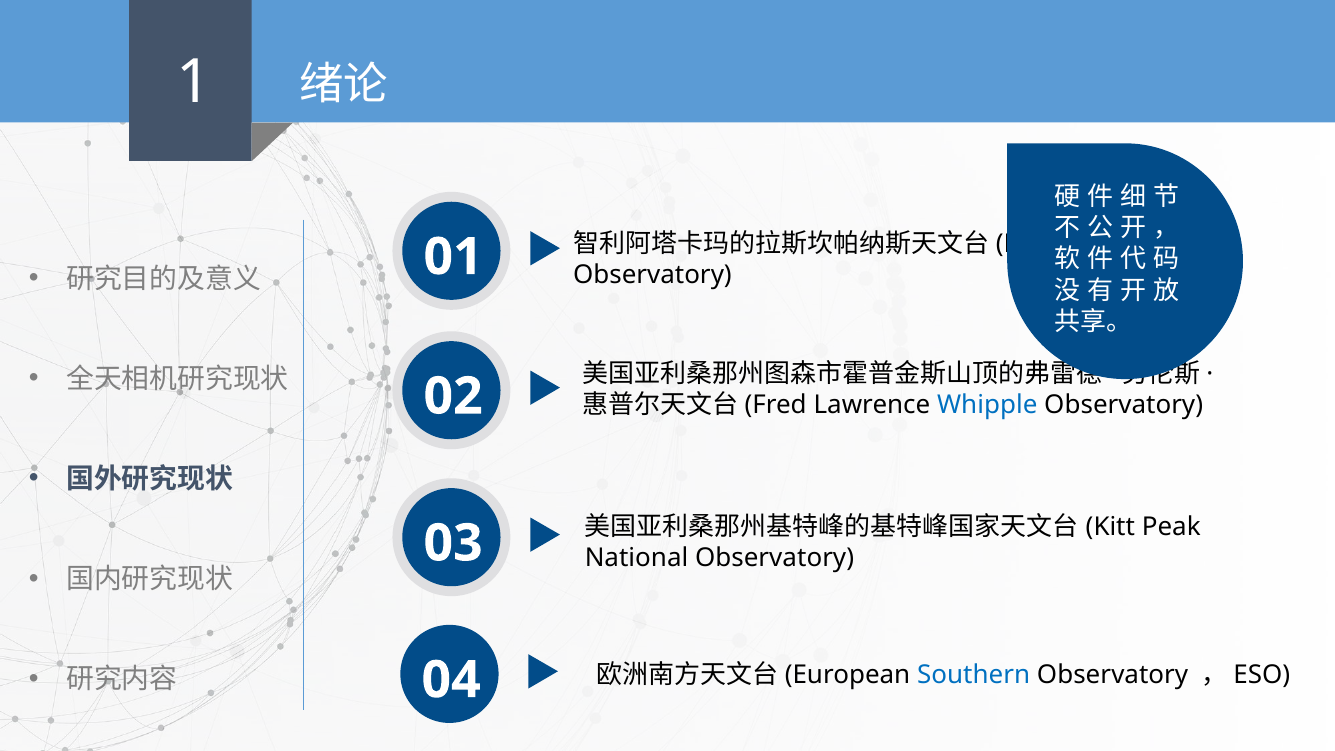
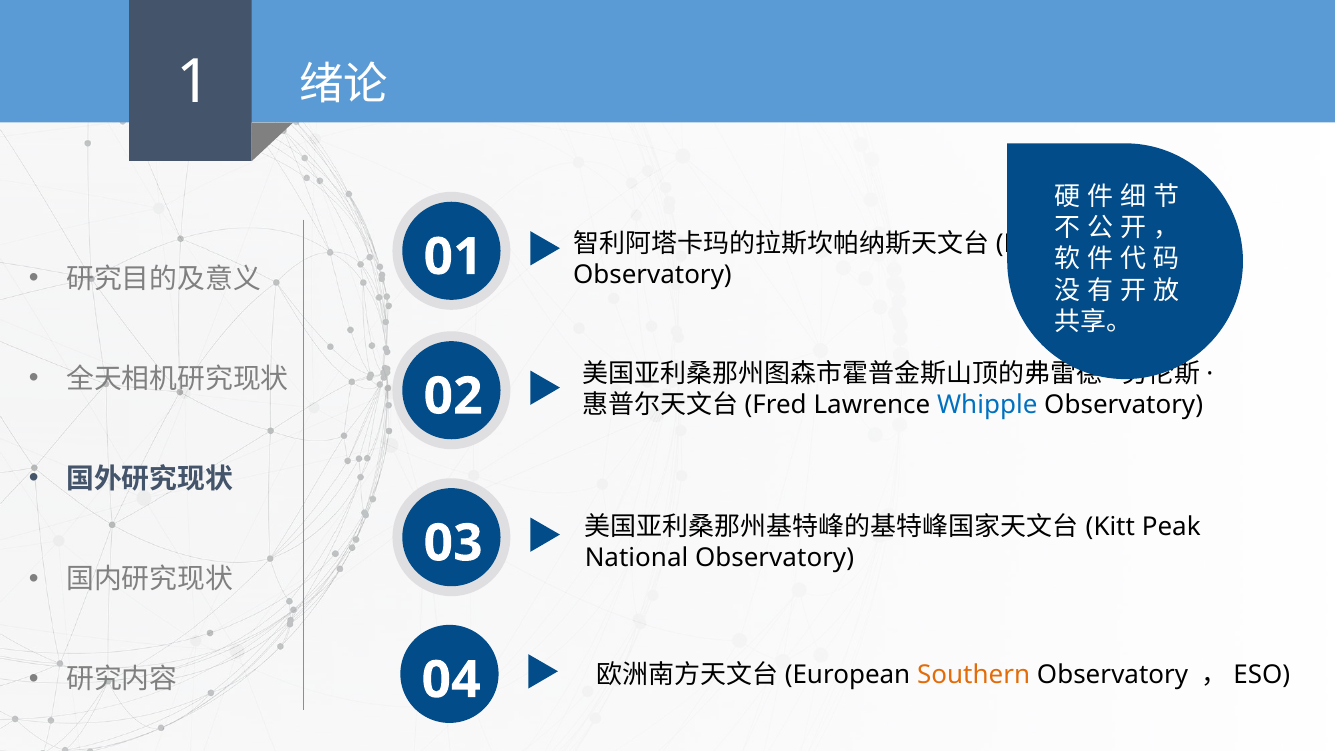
Southern colour: blue -> orange
